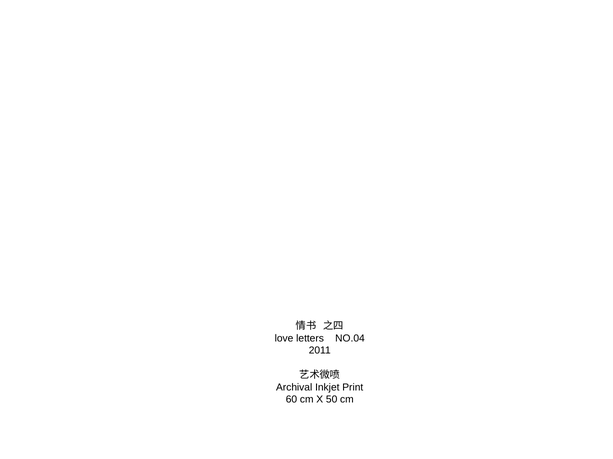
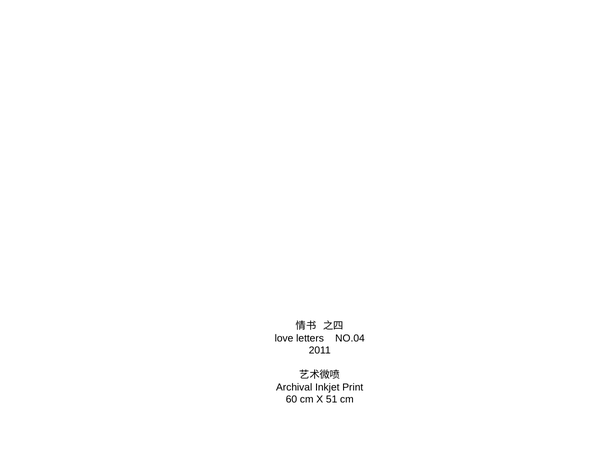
50: 50 -> 51
